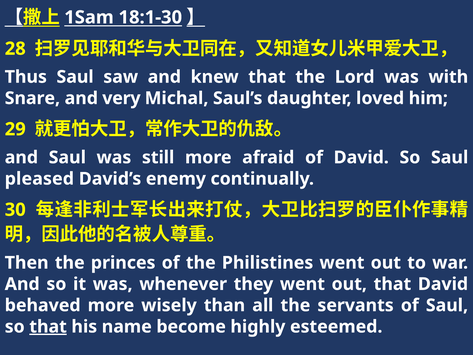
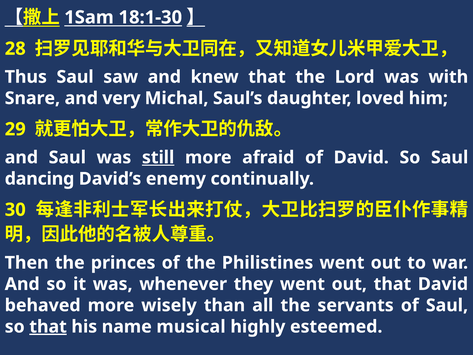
still underline: none -> present
pleased: pleased -> dancing
become: become -> musical
